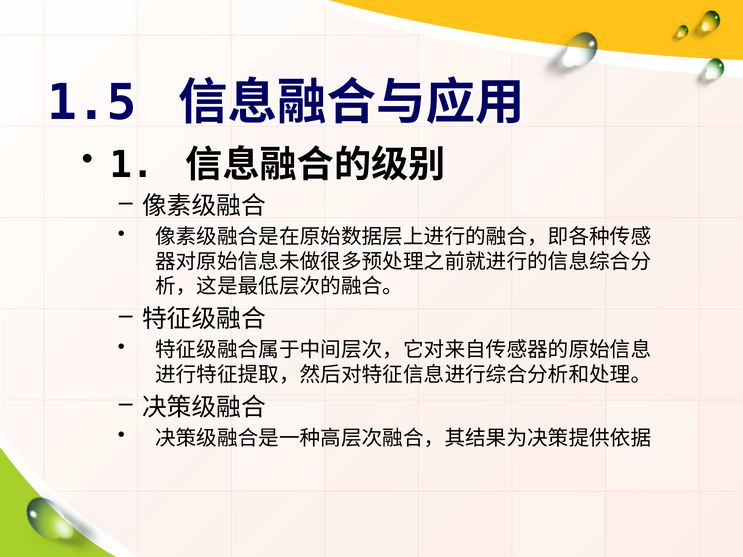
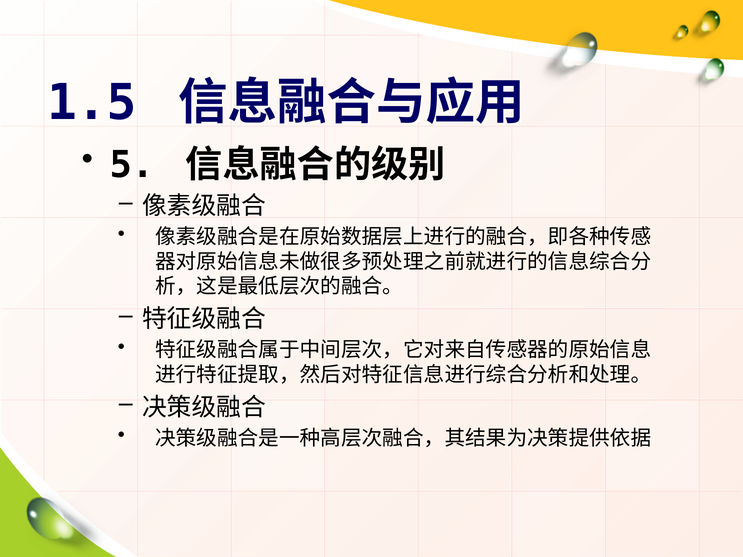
1: 1 -> 5
